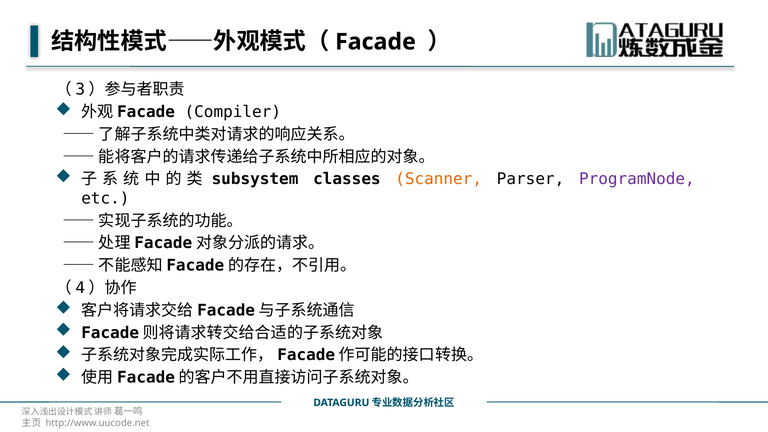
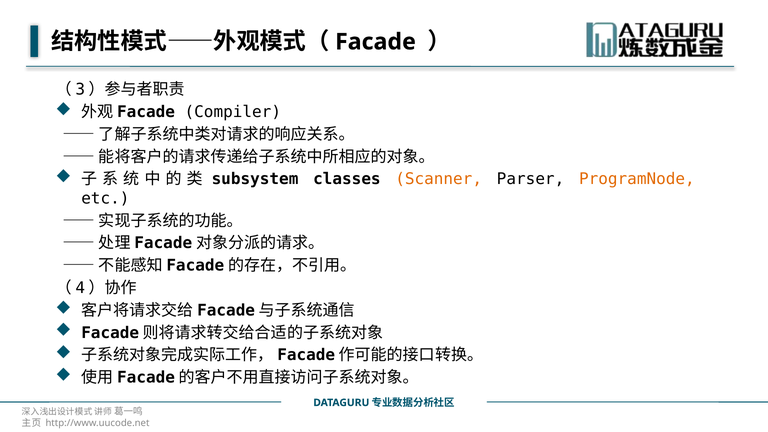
ProgramNode colour: purple -> orange
